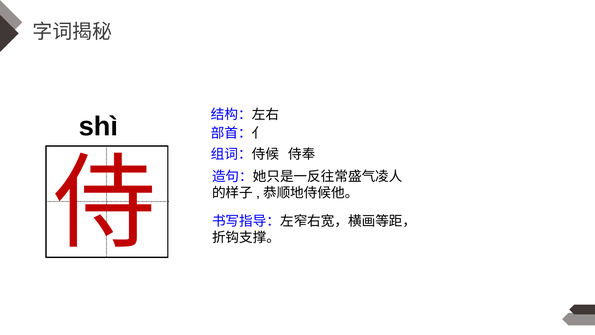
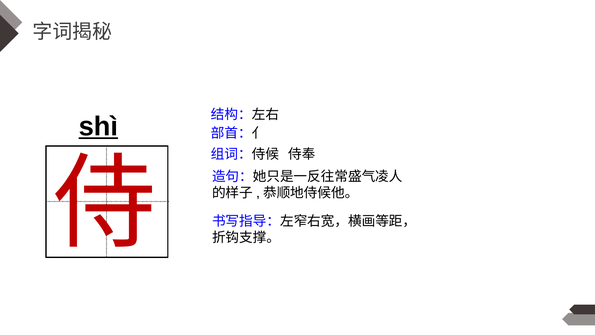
shì underline: none -> present
